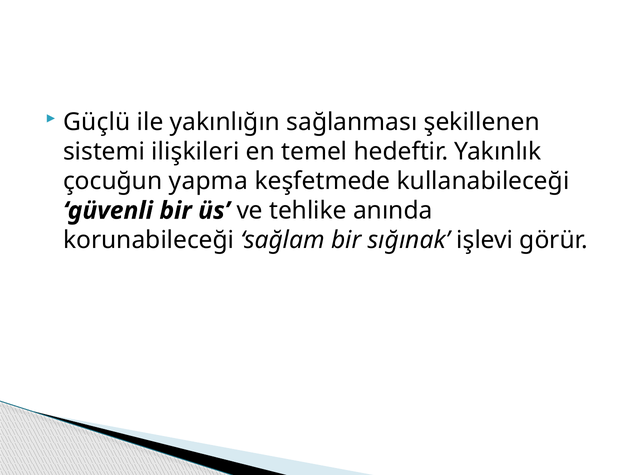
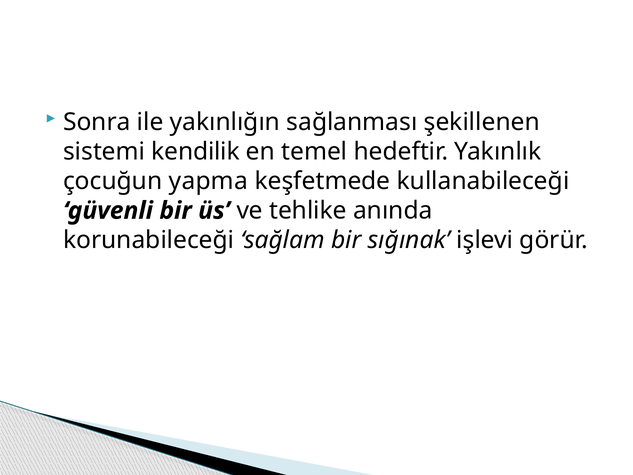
Güçlü: Güçlü -> Sonra
ilişkileri: ilişkileri -> kendilik
